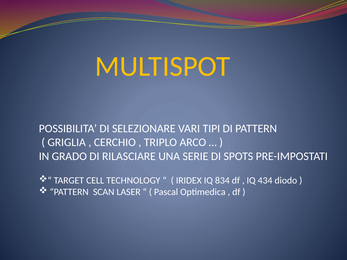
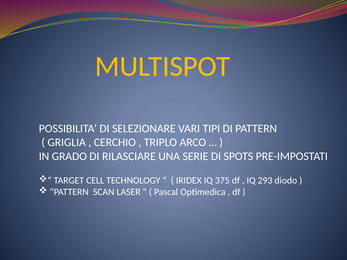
834: 834 -> 375
434: 434 -> 293
